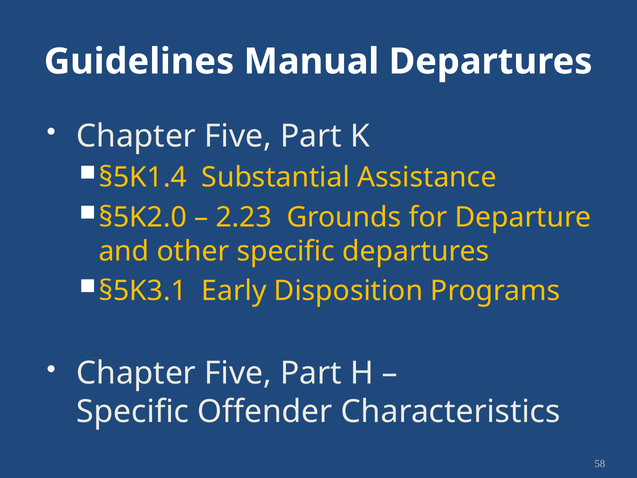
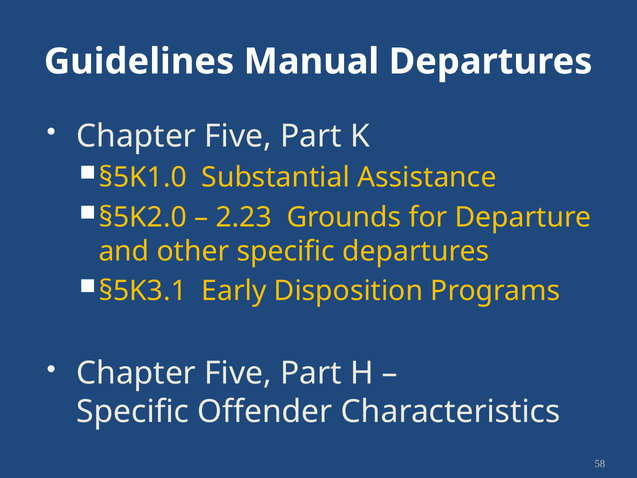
§5K1.4: §5K1.4 -> §5K1.0
